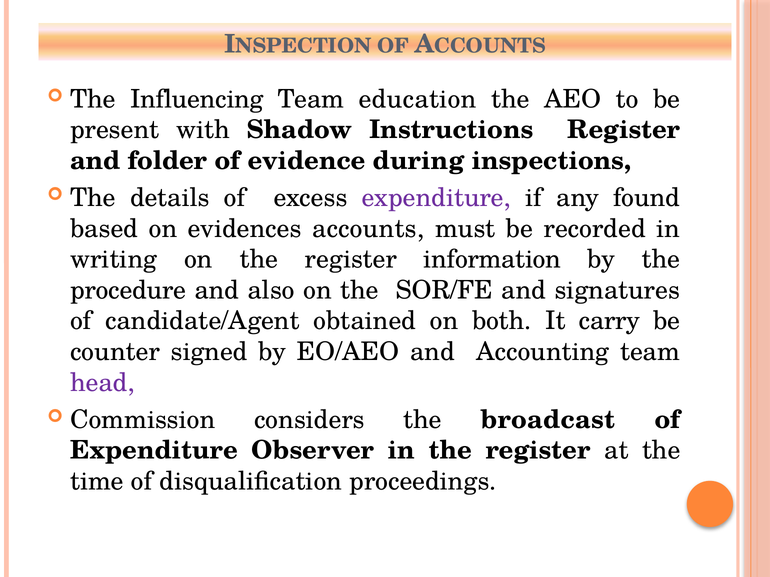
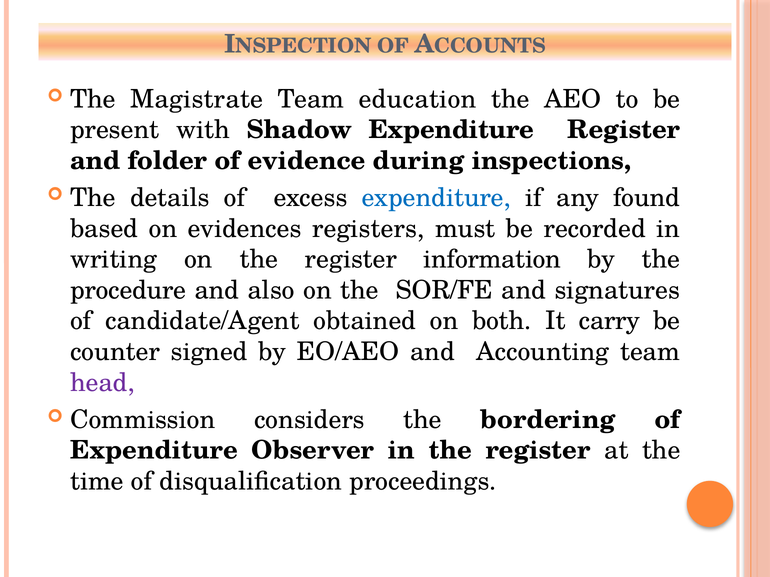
Influencing: Influencing -> Magistrate
Shadow Instructions: Instructions -> Expenditure
expenditure at (436, 198) colour: purple -> blue
accounts: accounts -> registers
broadcast: broadcast -> bordering
